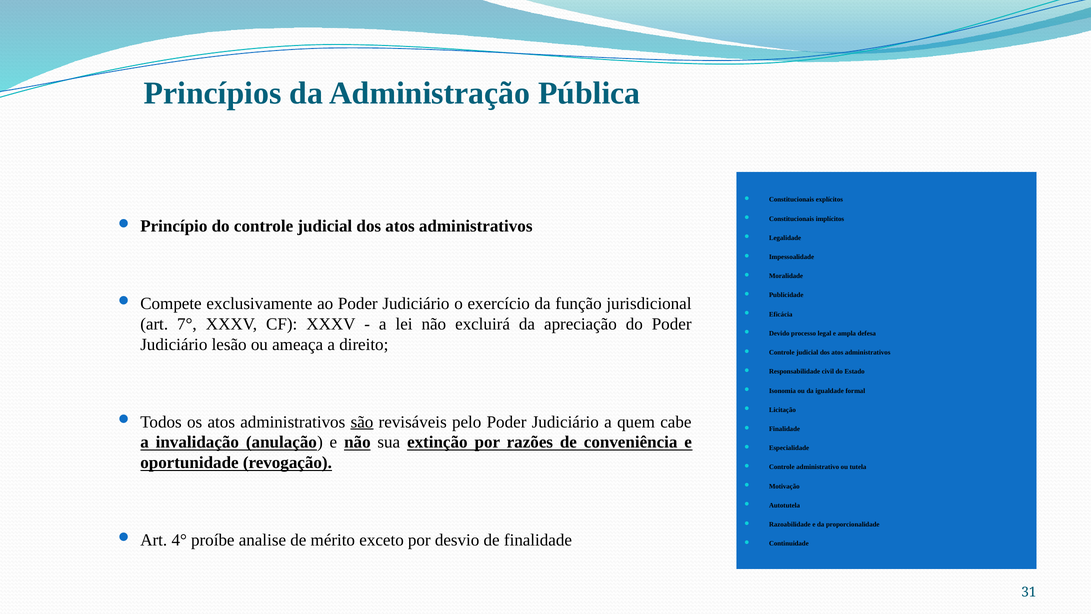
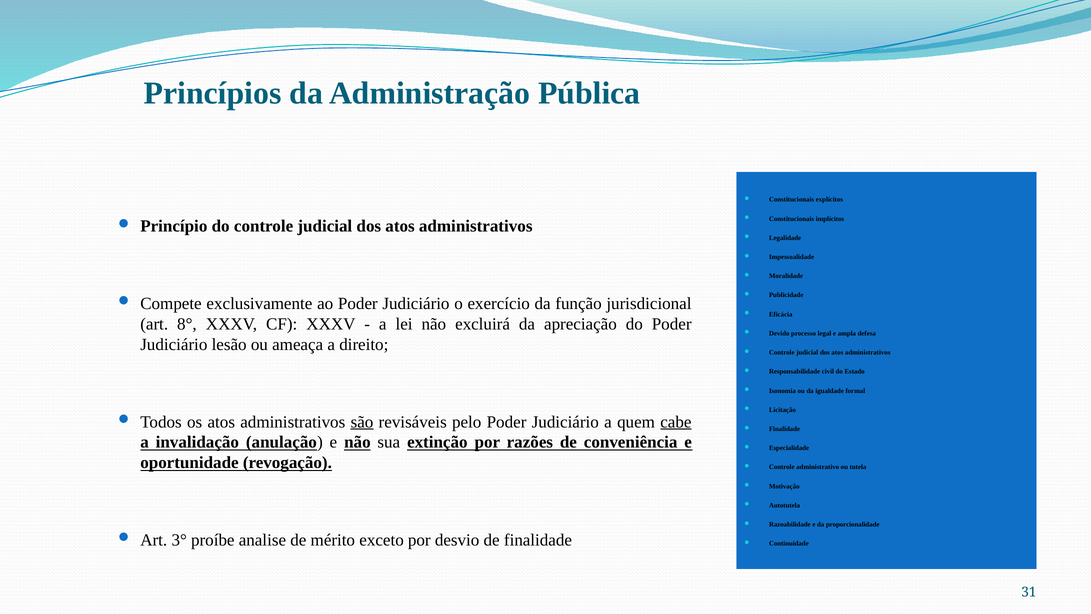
7°: 7° -> 8°
cabe underline: none -> present
4°: 4° -> 3°
